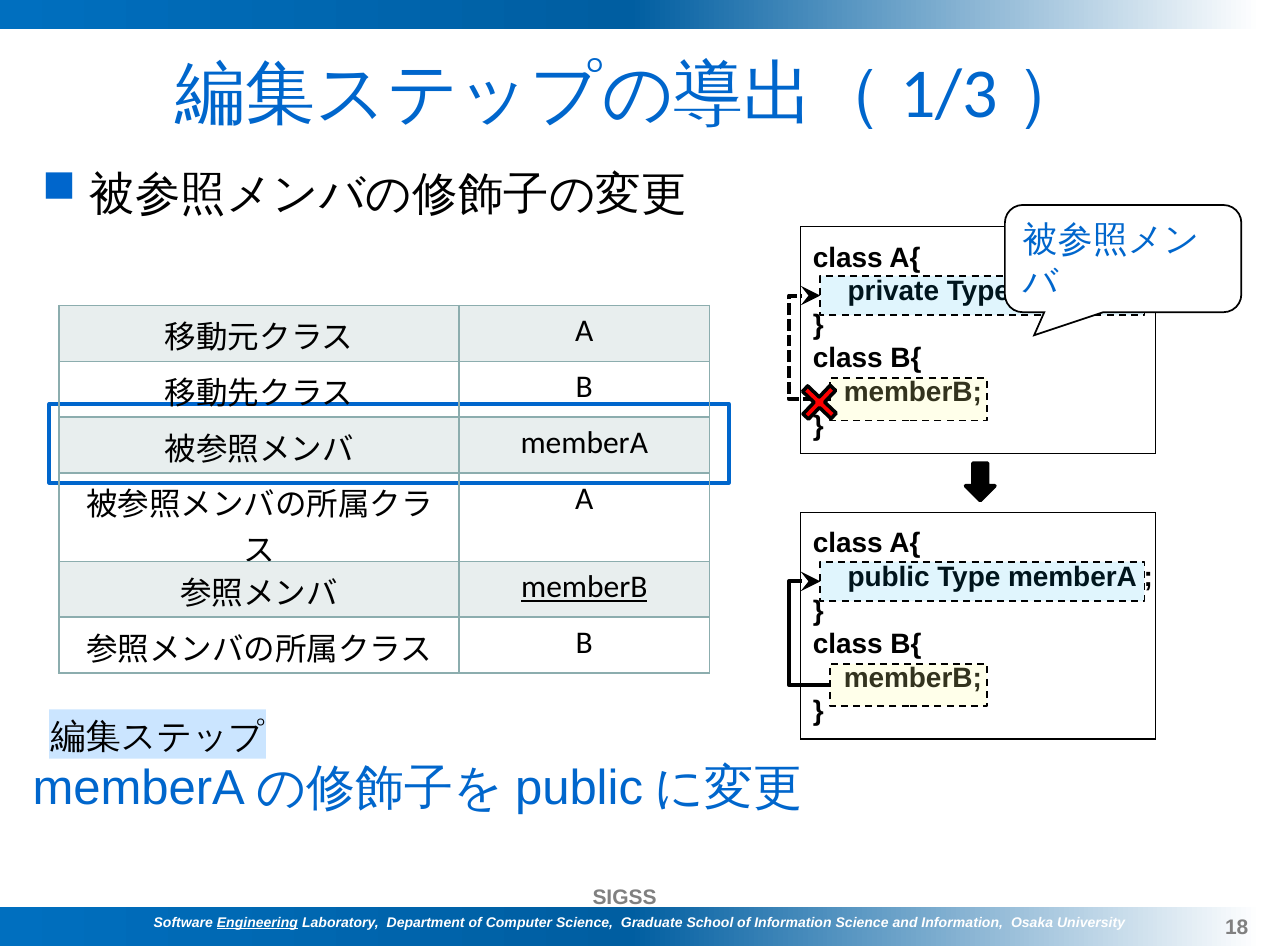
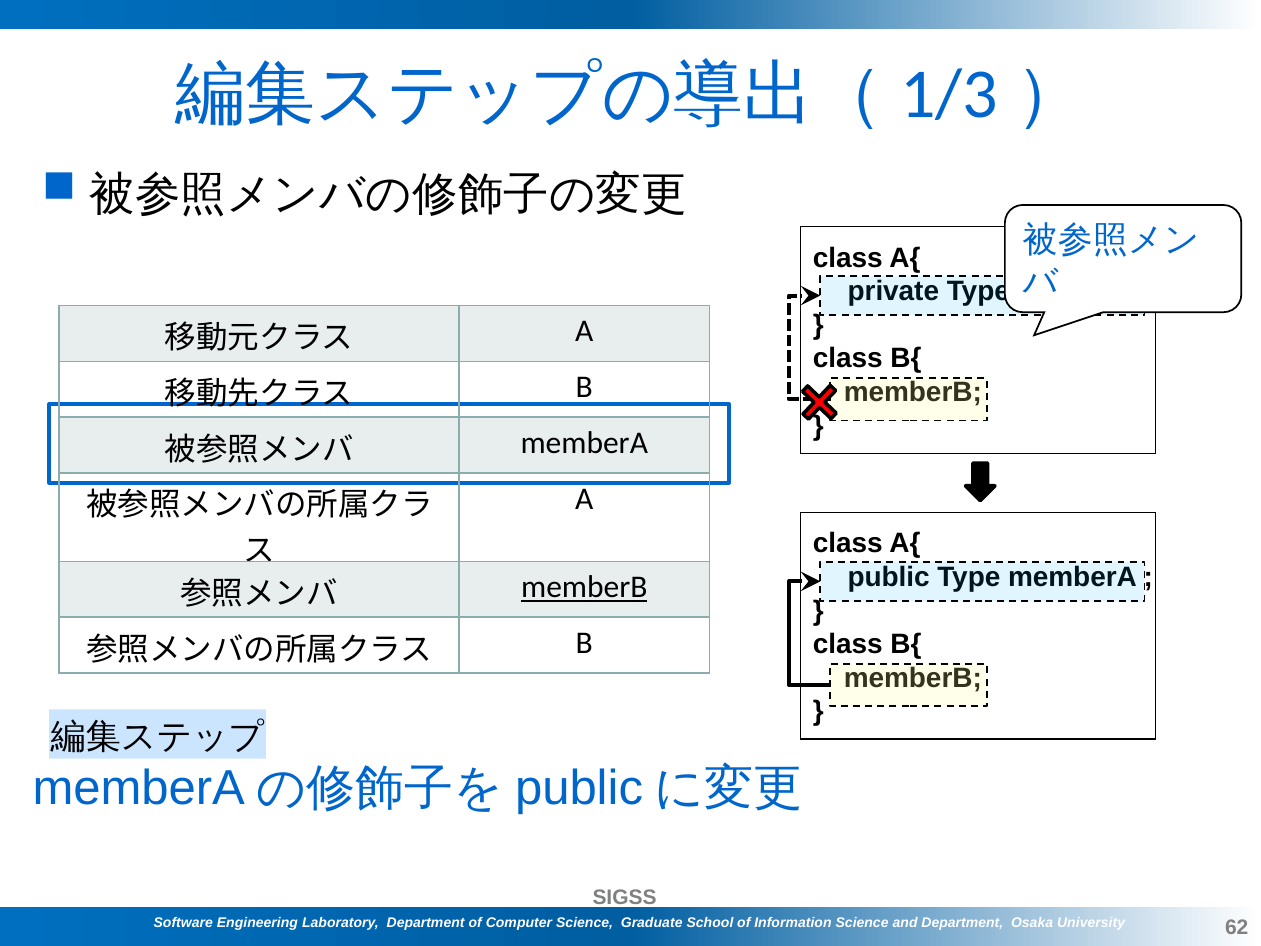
Engineering underline: present -> none
and Information: Information -> Department
18: 18 -> 62
